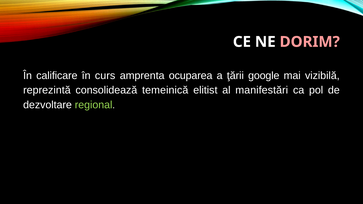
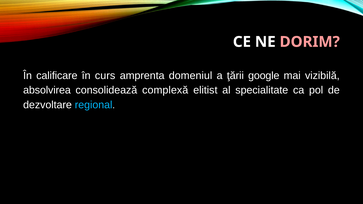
ocuparea: ocuparea -> domeniul
reprezintă: reprezintă -> absolvirea
temeinică: temeinică -> complexă
manifestări: manifestări -> specialitate
regional colour: light green -> light blue
